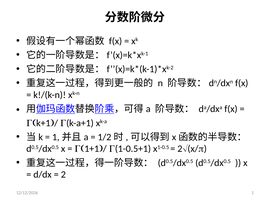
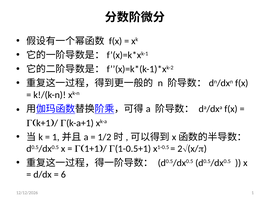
2: 2 -> 6
